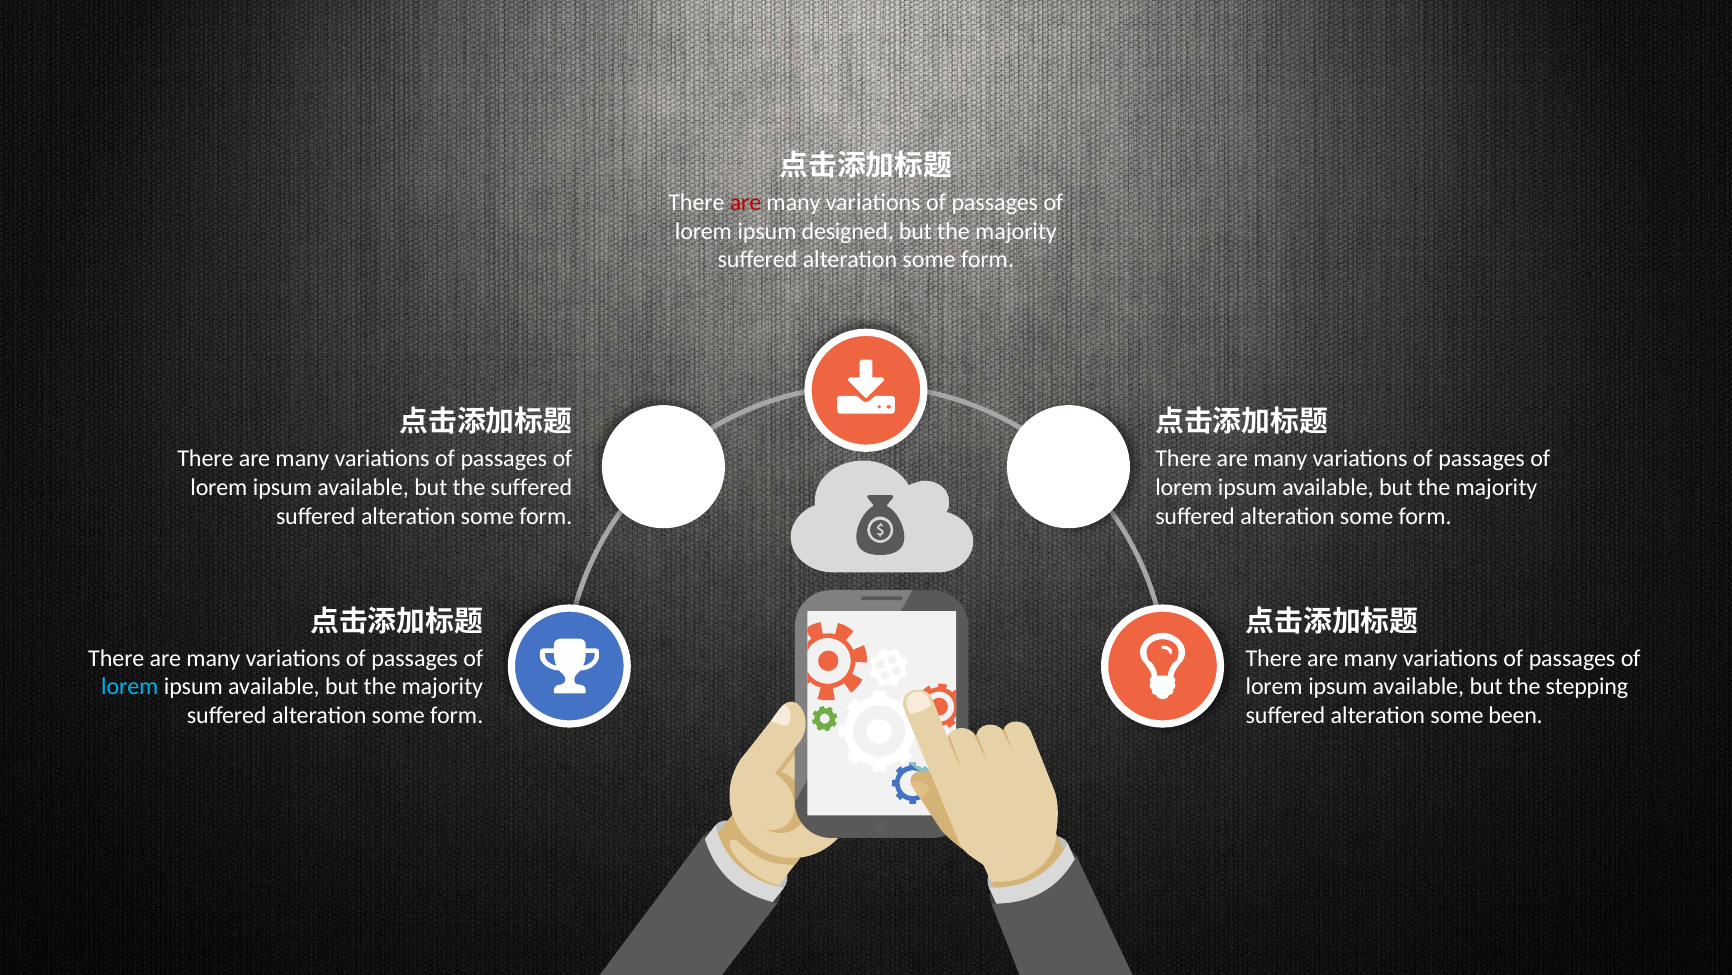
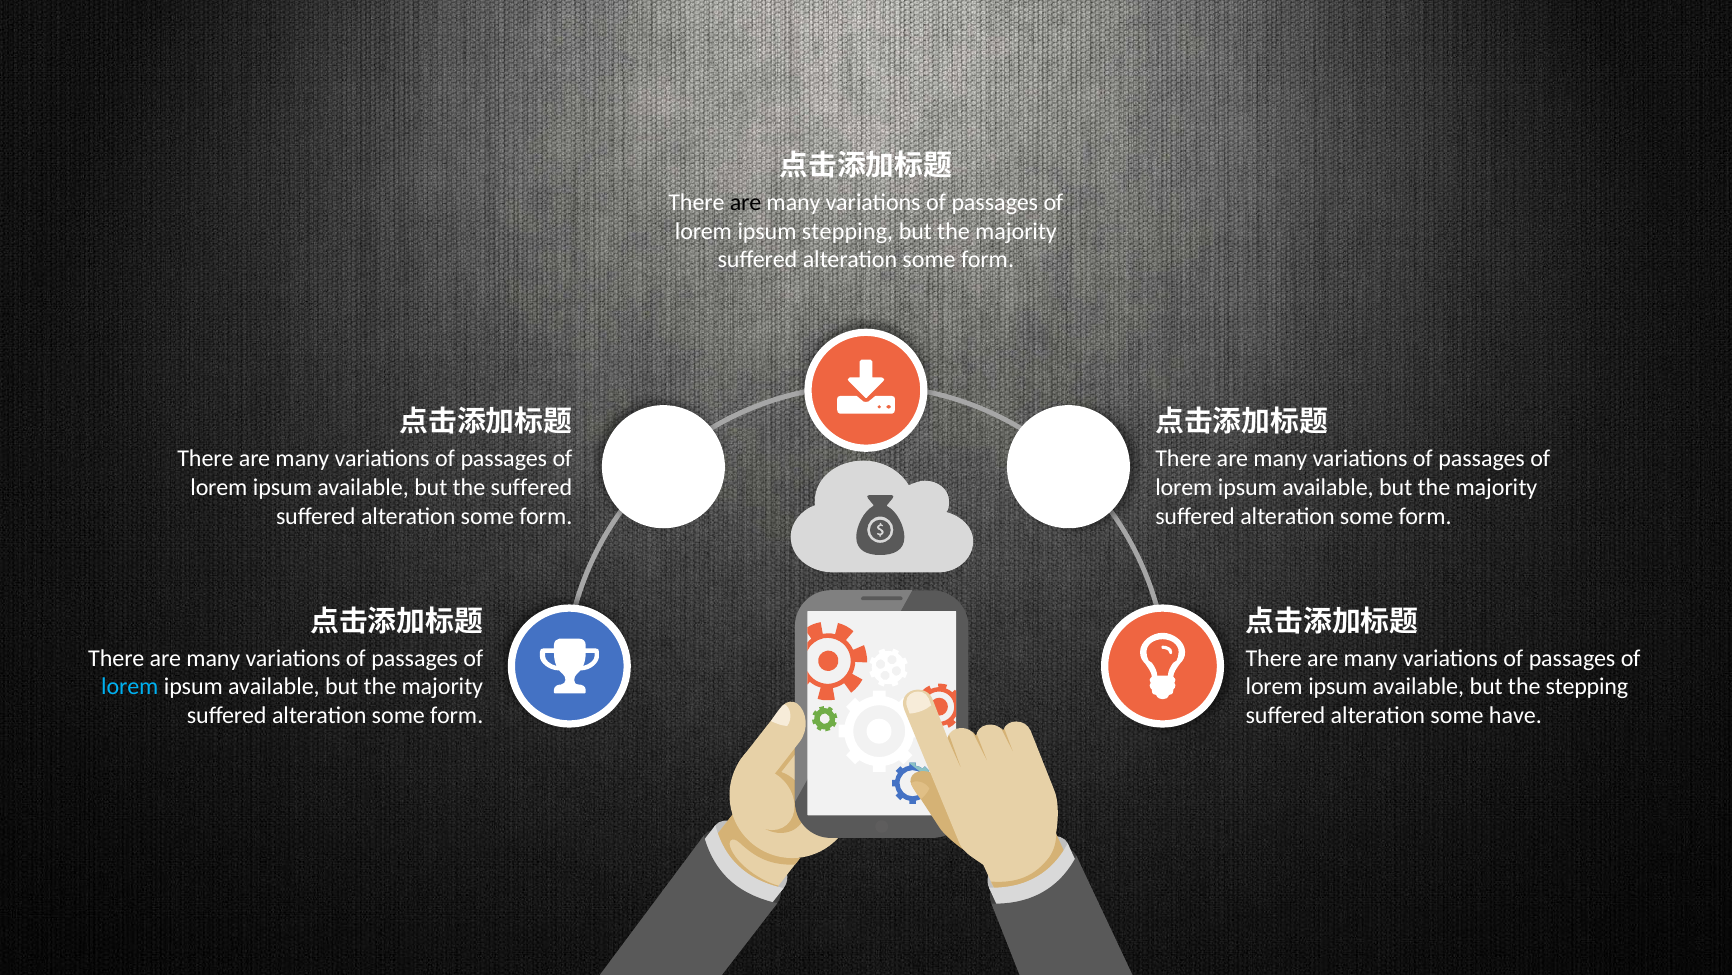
are at (746, 202) colour: red -> black
ipsum designed: designed -> stepping
been: been -> have
